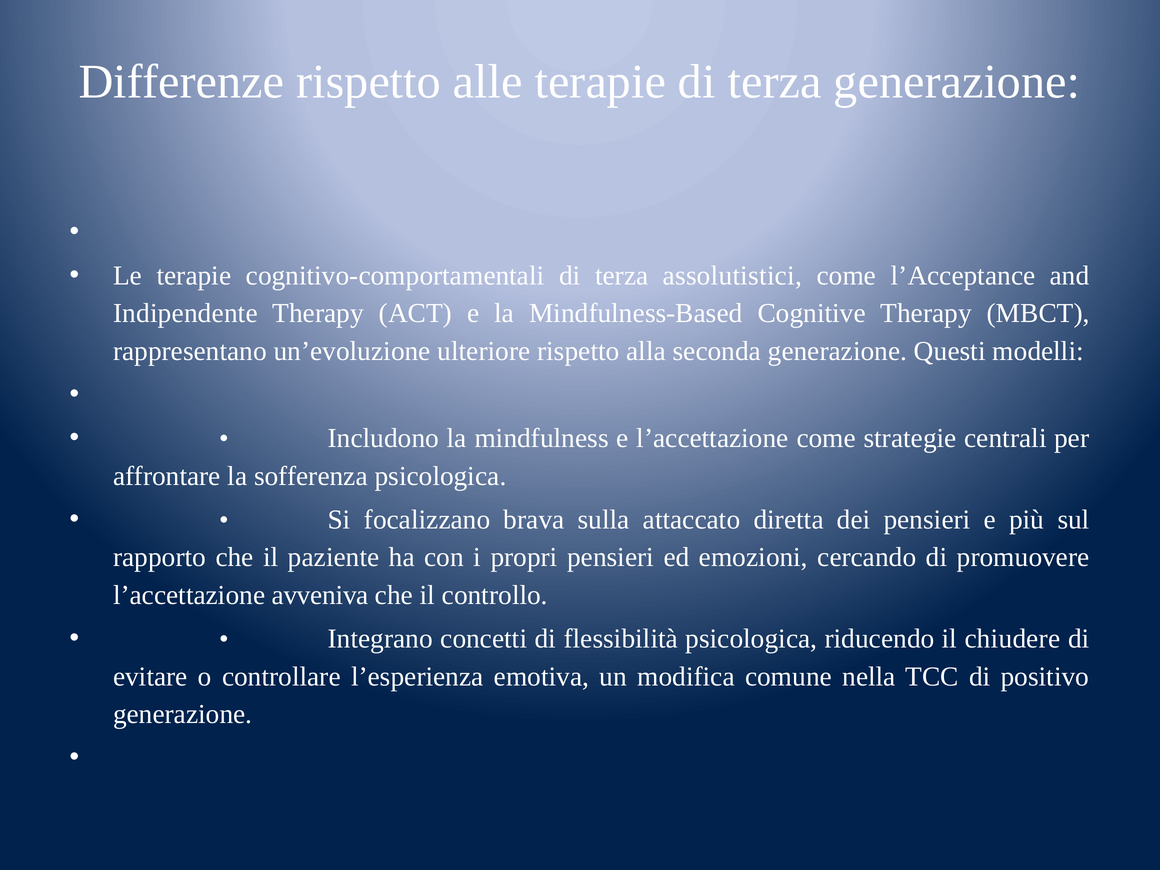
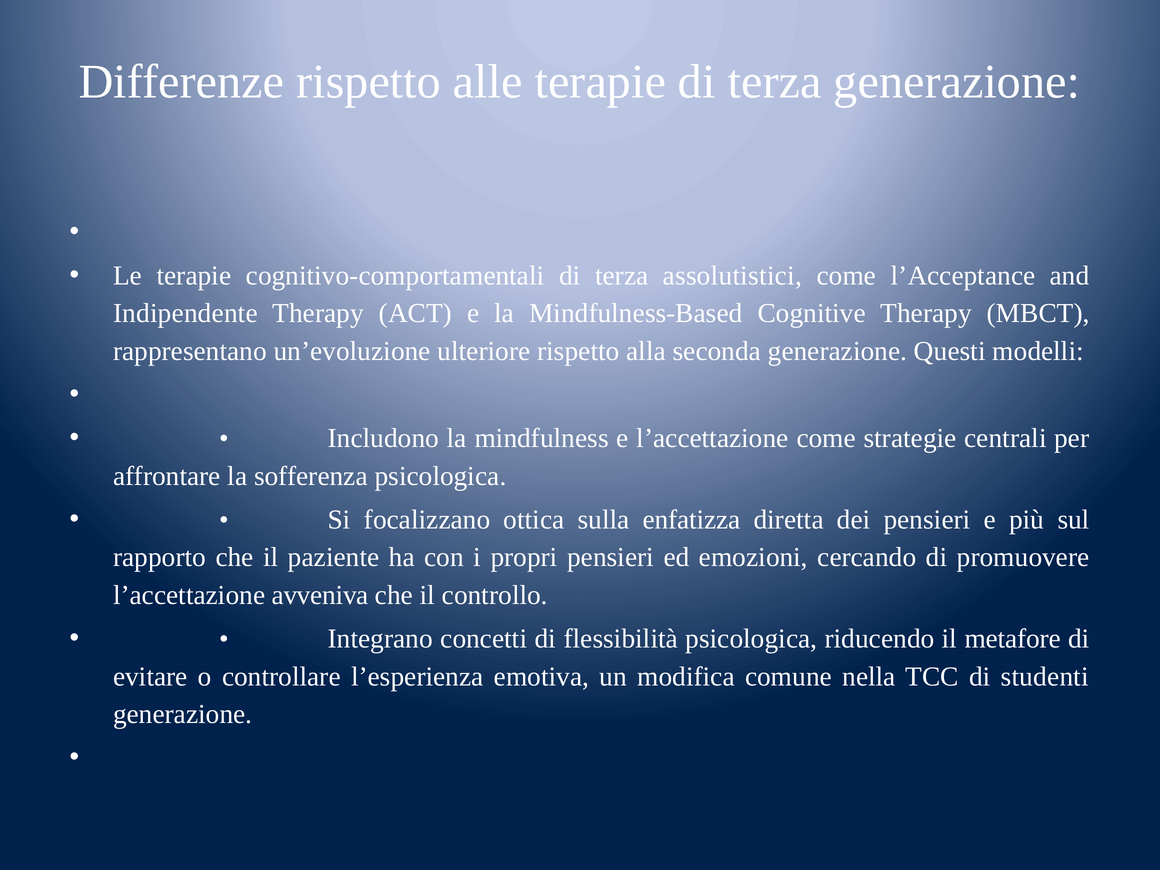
brava: brava -> ottica
attaccato: attaccato -> enfatizza
chiudere: chiudere -> metafore
positivo: positivo -> studenti
